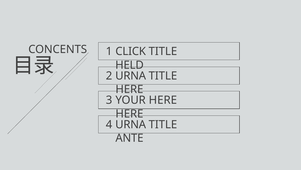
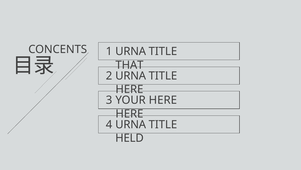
CLICK at (131, 51): CLICK -> URNA
HELD: HELD -> THAT
ANTE: ANTE -> HELD
